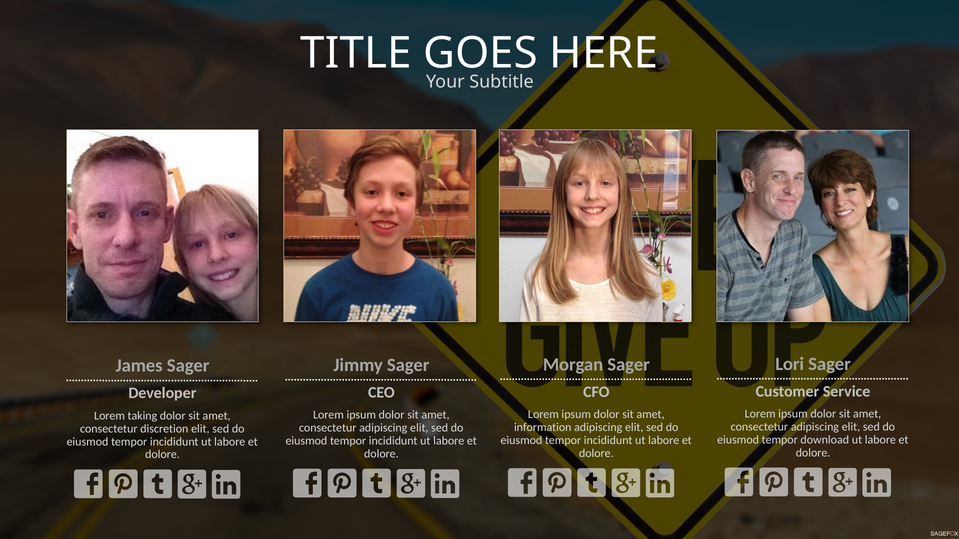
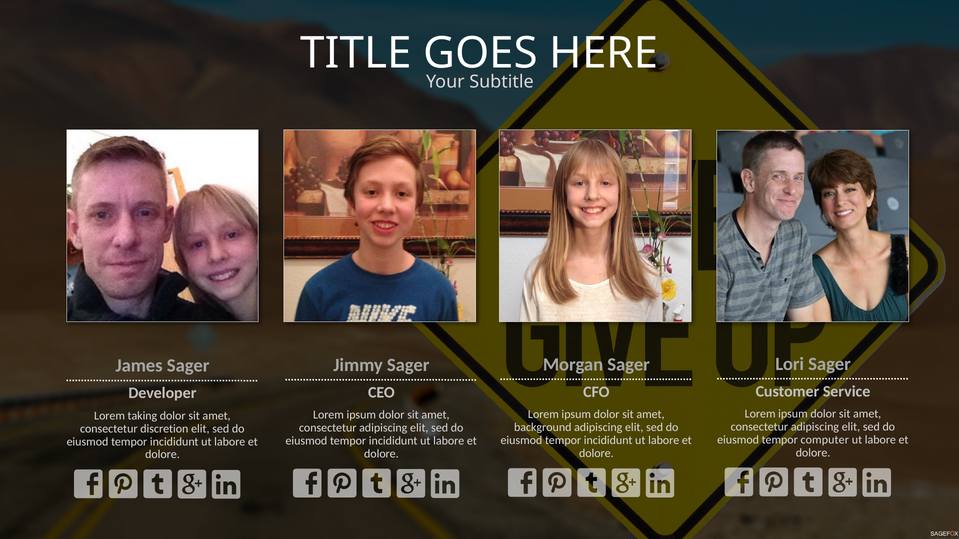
information: information -> background
download: download -> computer
